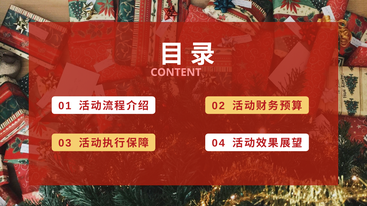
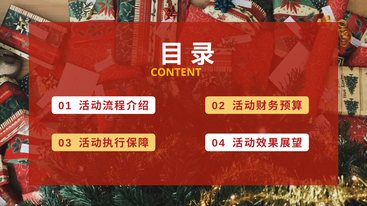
CONTENT colour: pink -> yellow
